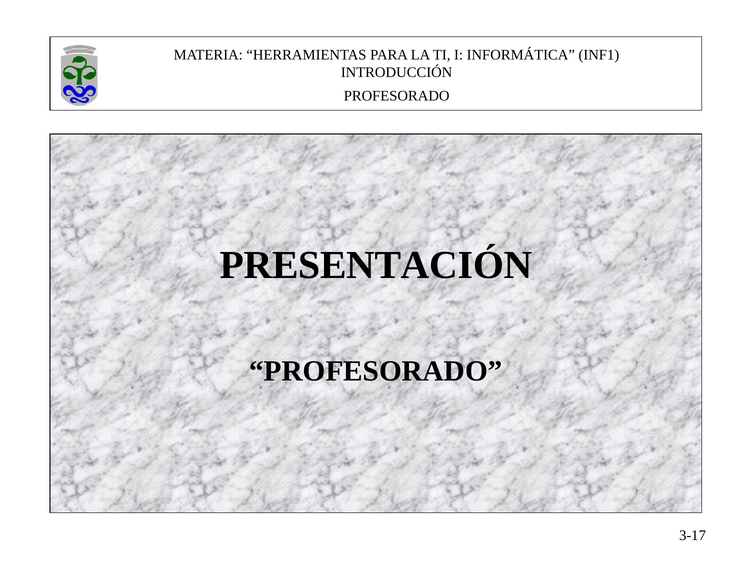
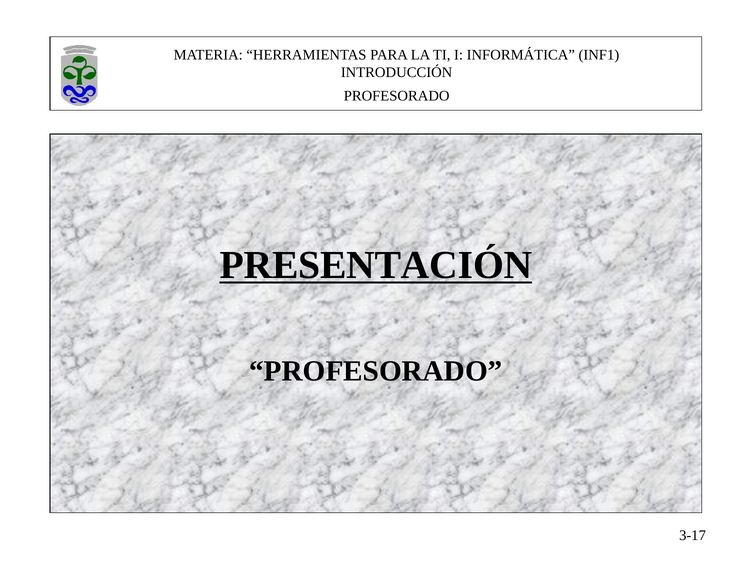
PRESENTACIÓN underline: none -> present
